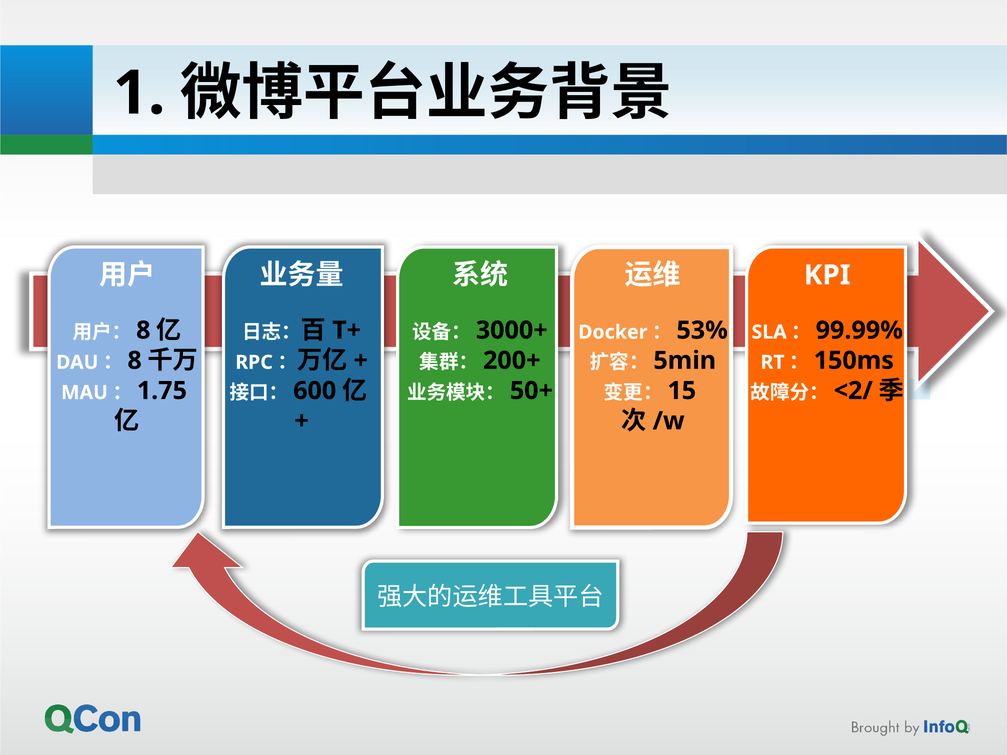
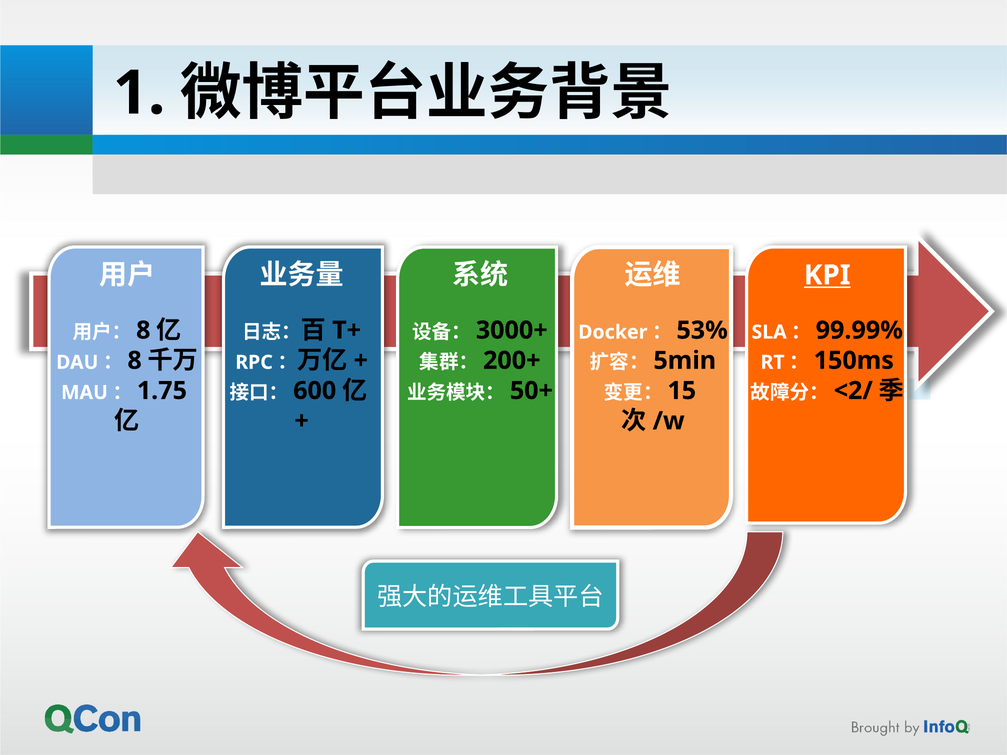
KPI underline: none -> present
